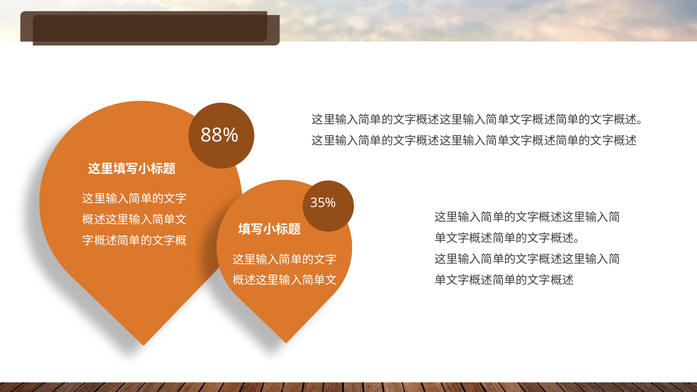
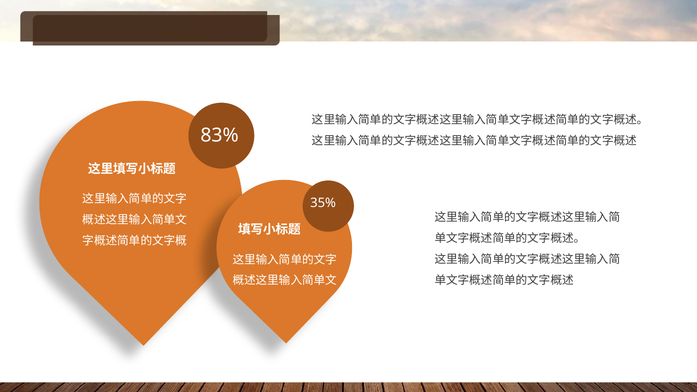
88%: 88% -> 83%
